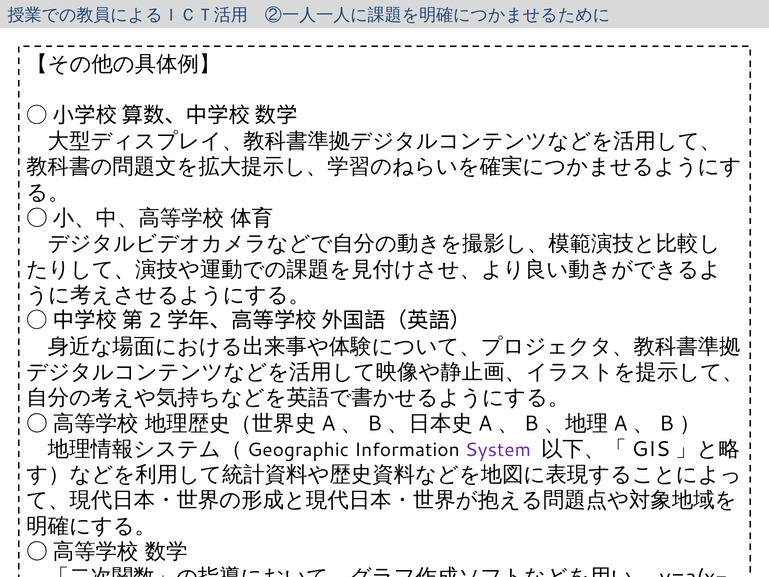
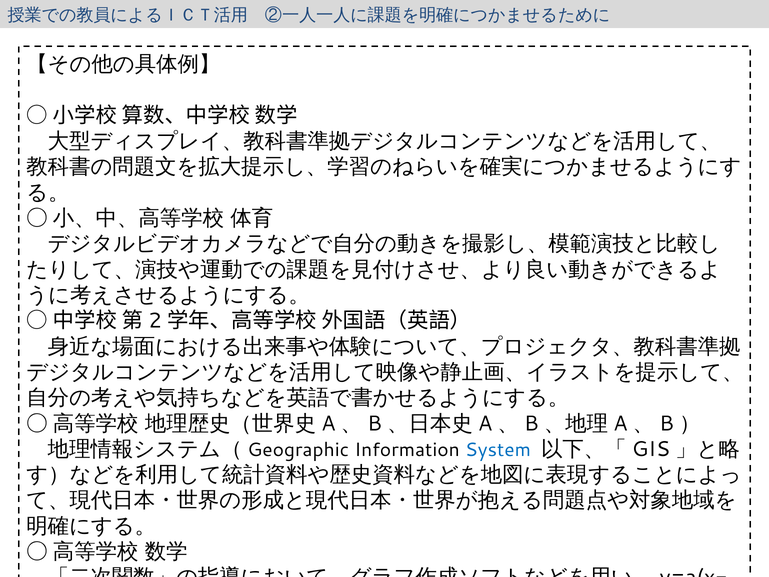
System colour: purple -> blue
